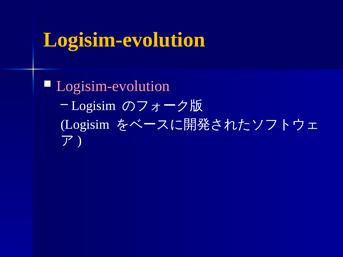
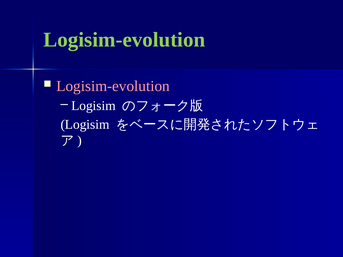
Logisim-evolution at (124, 40) colour: yellow -> light green
